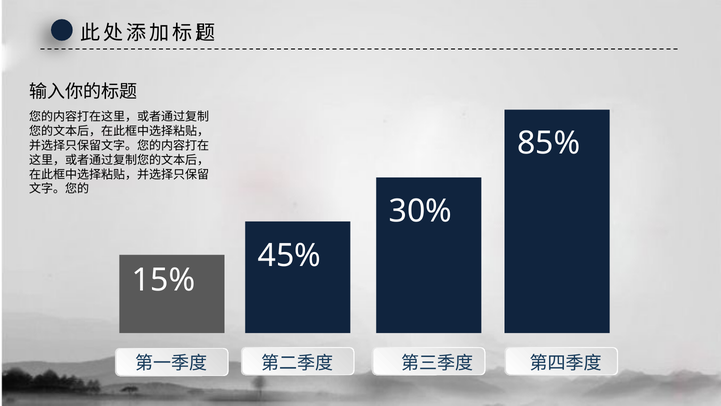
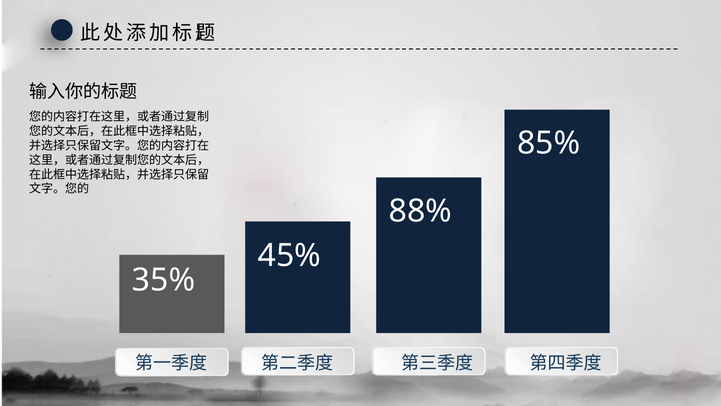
30%: 30% -> 88%
15%: 15% -> 35%
